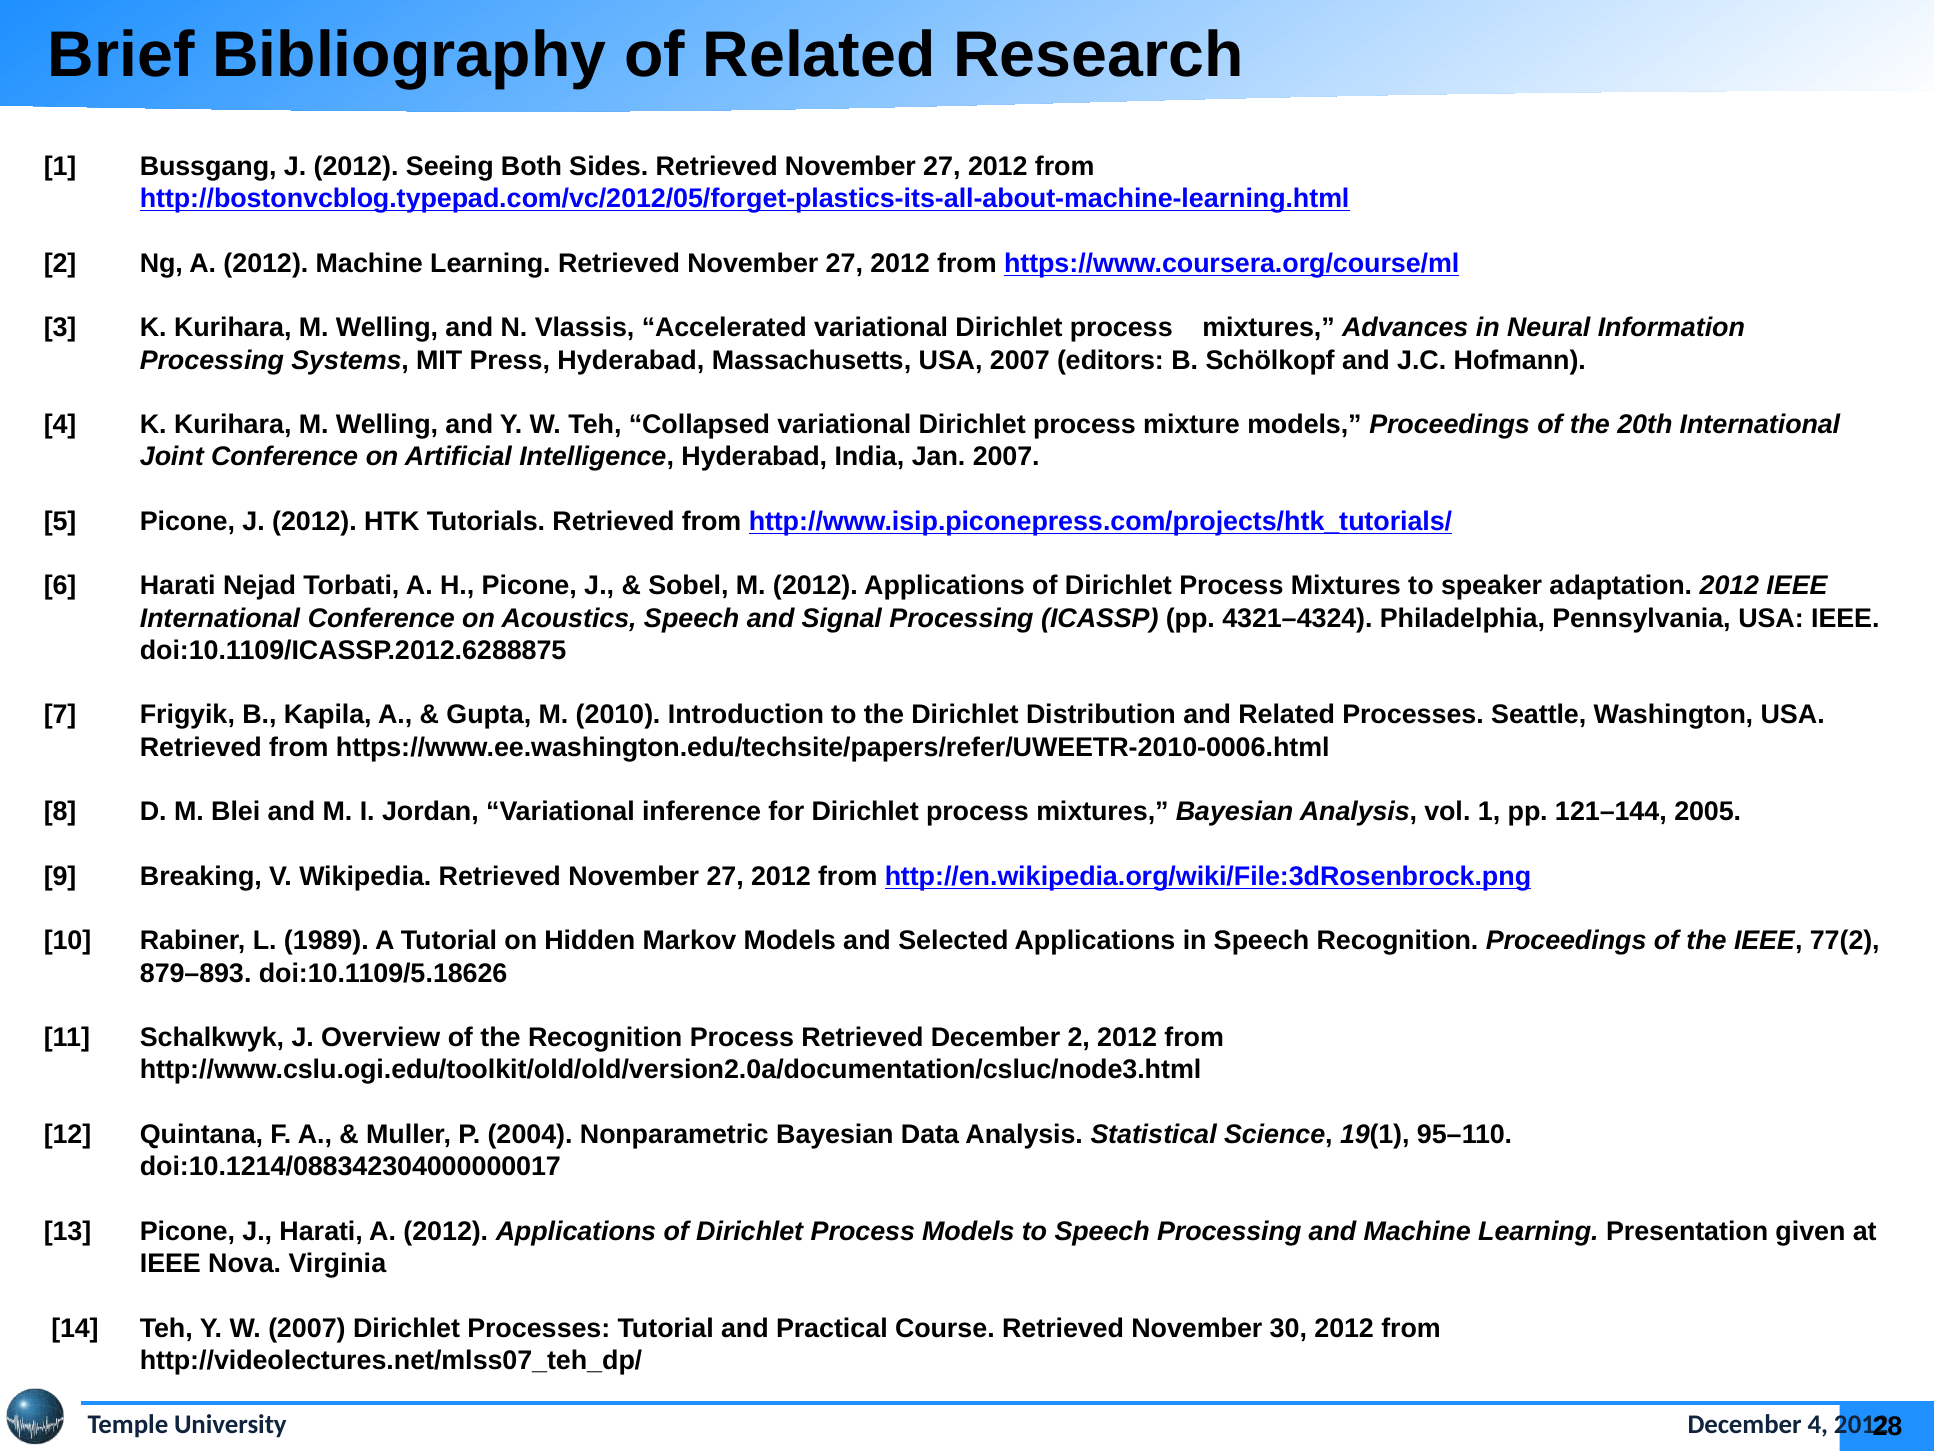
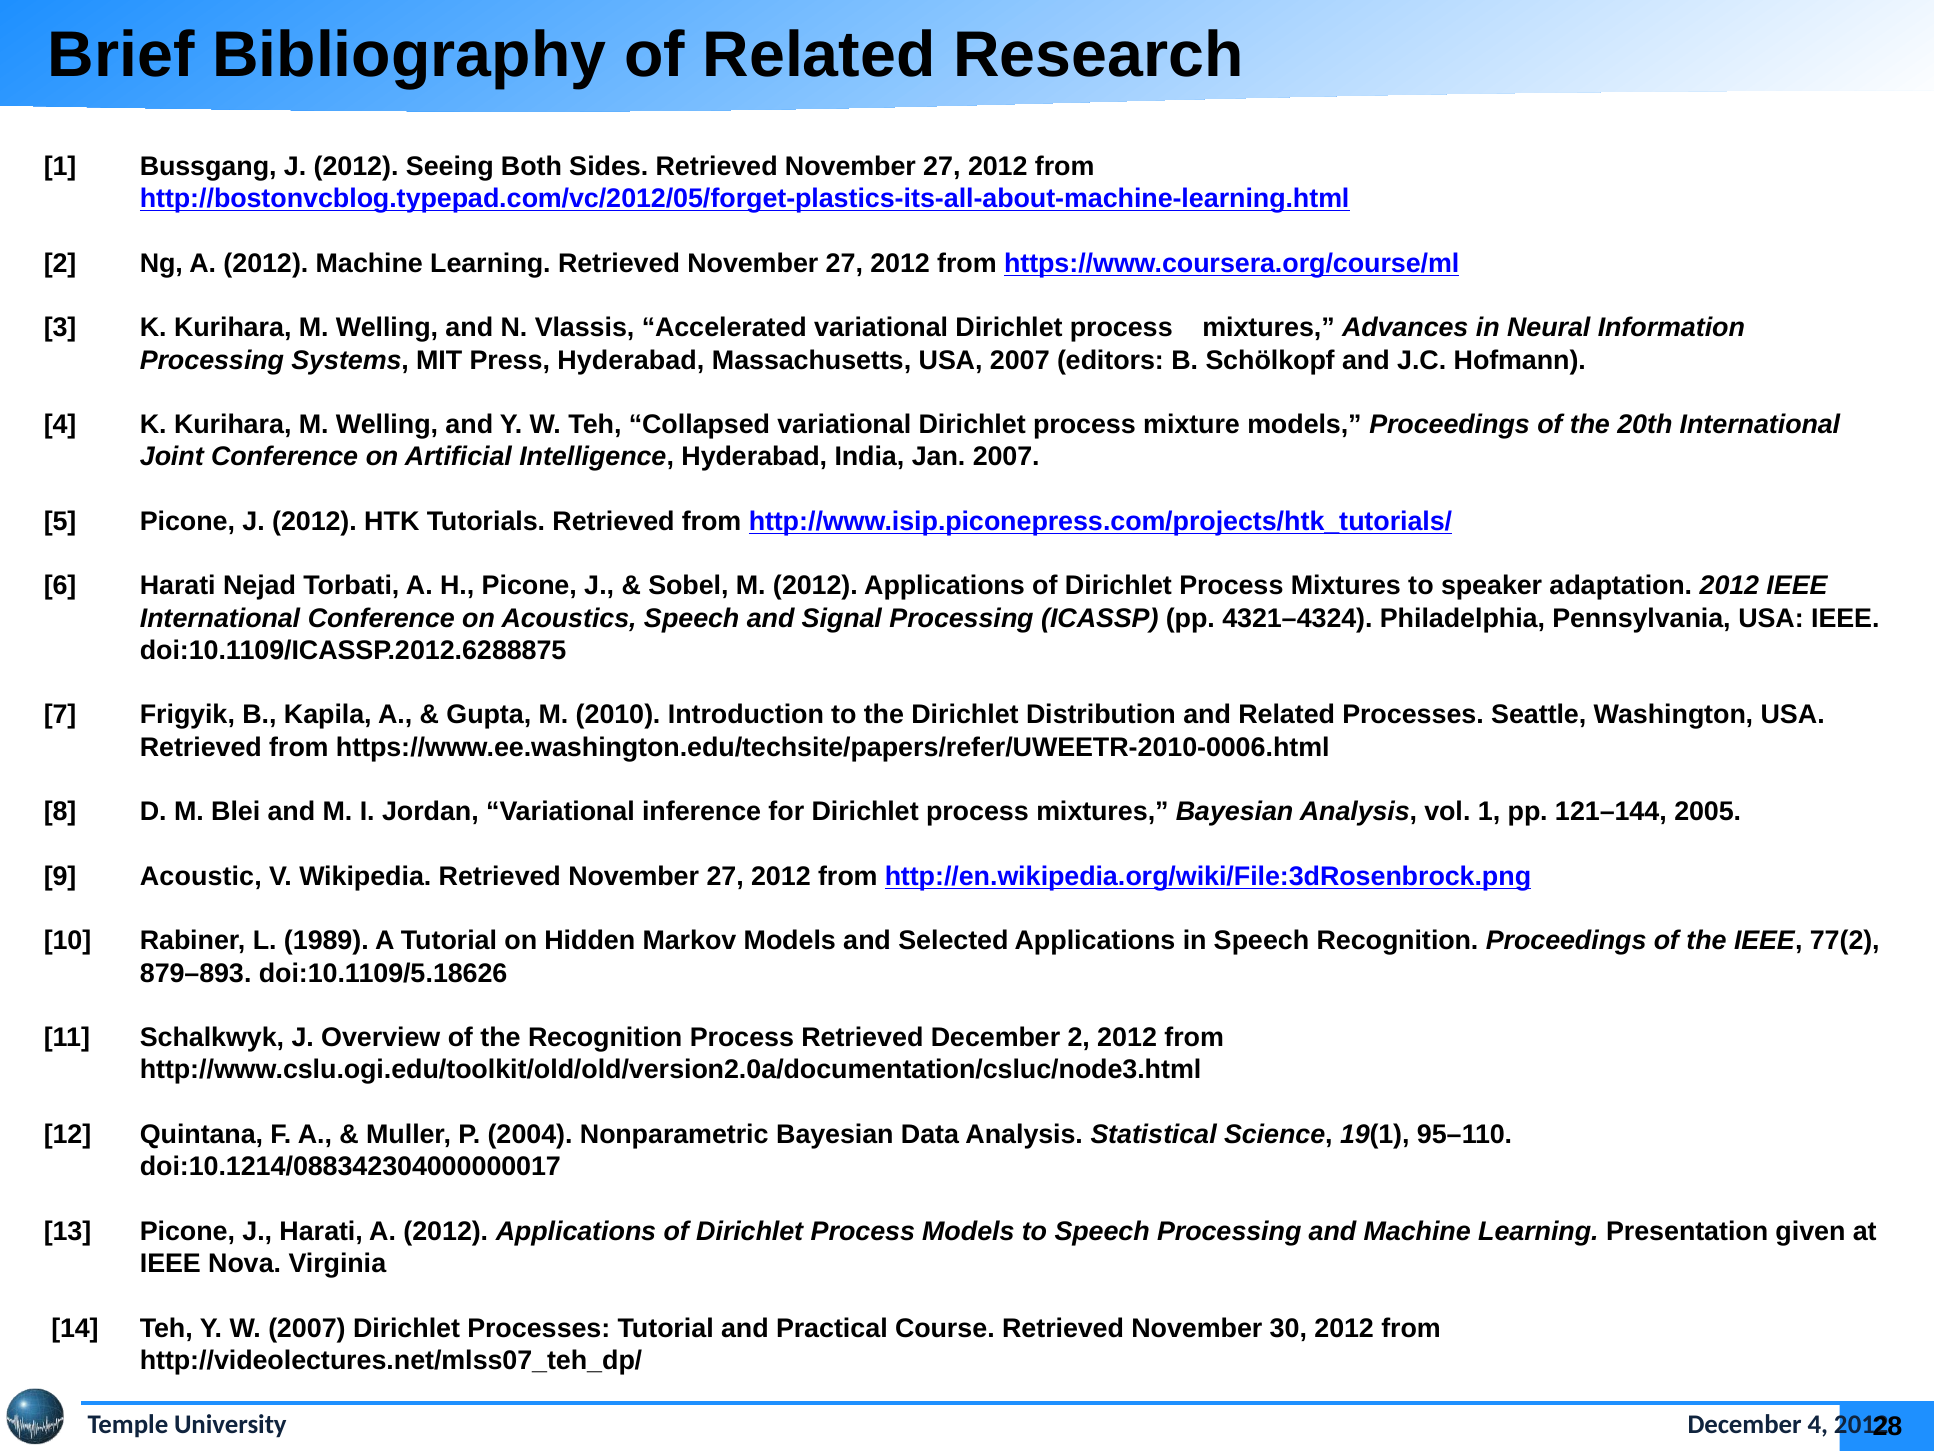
Breaking: Breaking -> Acoustic
